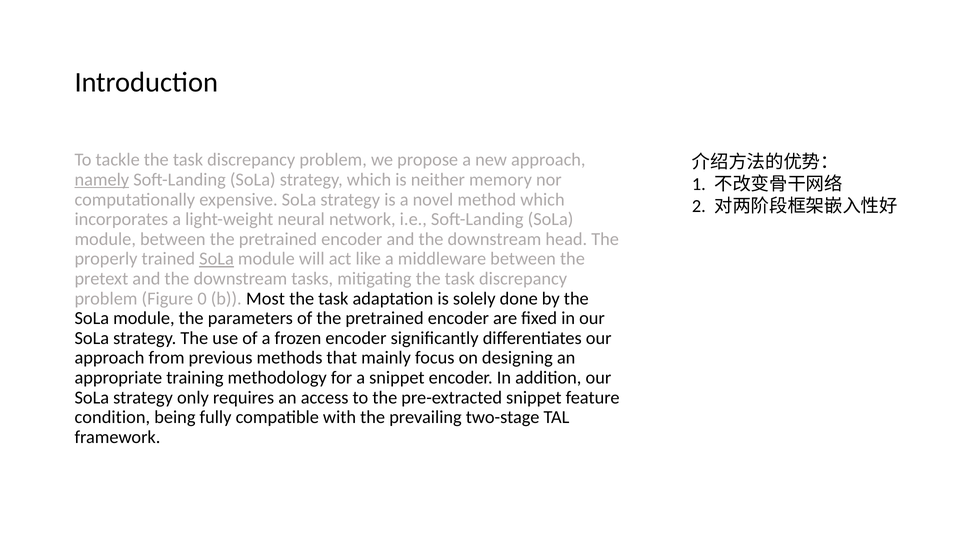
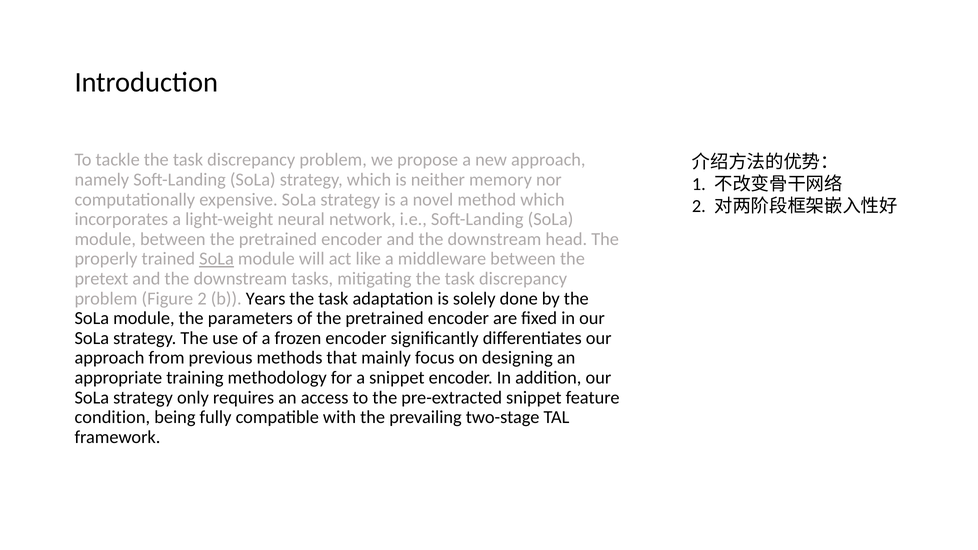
namely underline: present -> none
Figure 0: 0 -> 2
Most: Most -> Years
